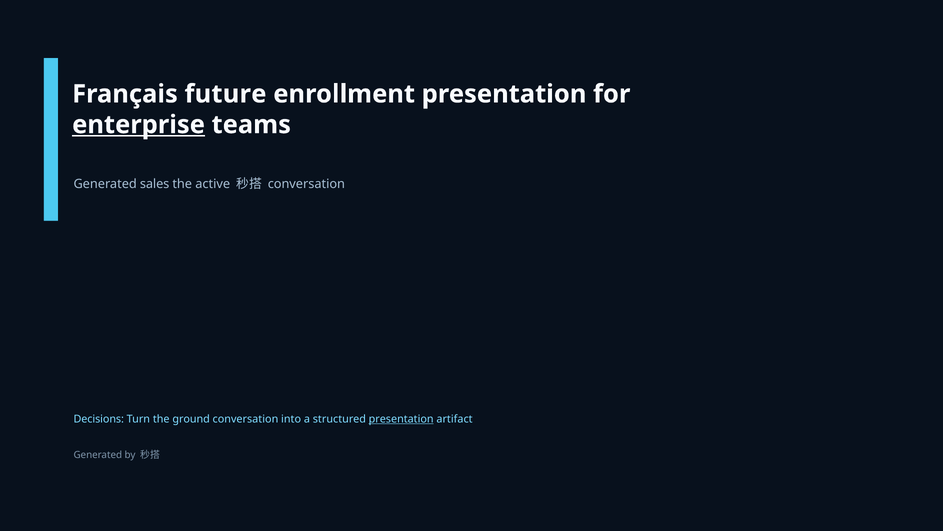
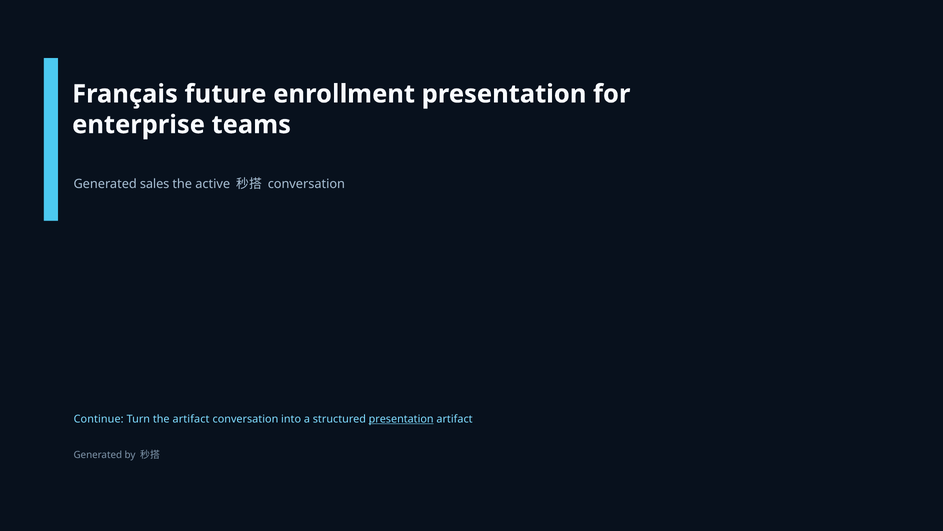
enterprise underline: present -> none
Decisions: Decisions -> Continue
the ground: ground -> artifact
